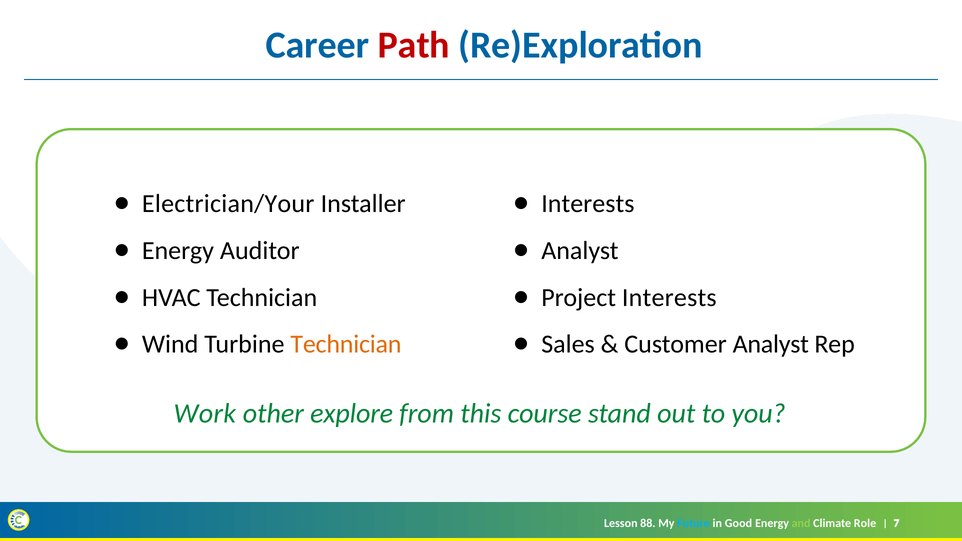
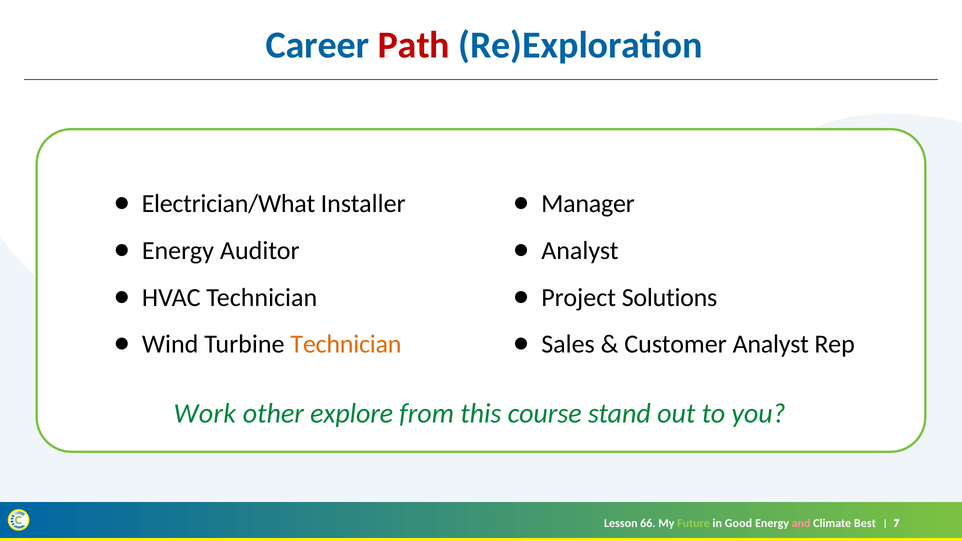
Electrician/Your: Electrician/Your -> Electrician/What
Interests at (588, 204): Interests -> Manager
Project Interests: Interests -> Solutions
88: 88 -> 66
Future colour: light blue -> light green
and colour: light green -> pink
Role: Role -> Best
